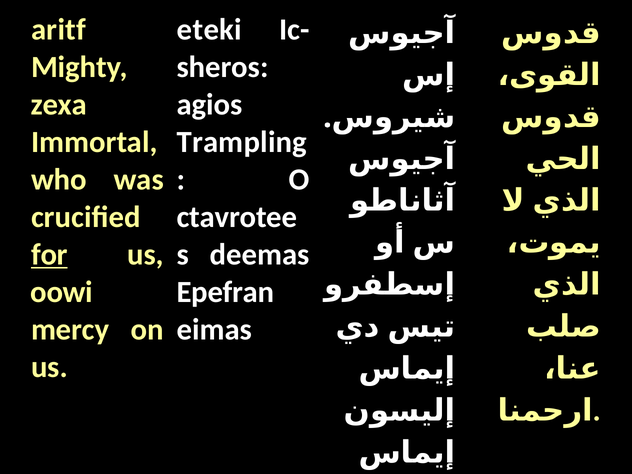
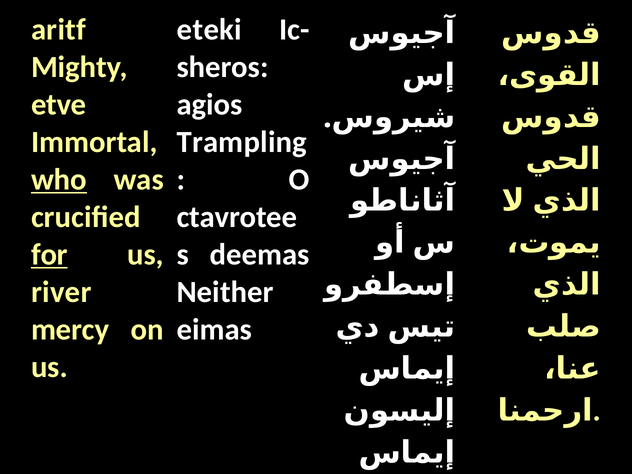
zexa: zexa -> etve
who underline: none -> present
oowi: oowi -> river
Epefran: Epefran -> Neither
